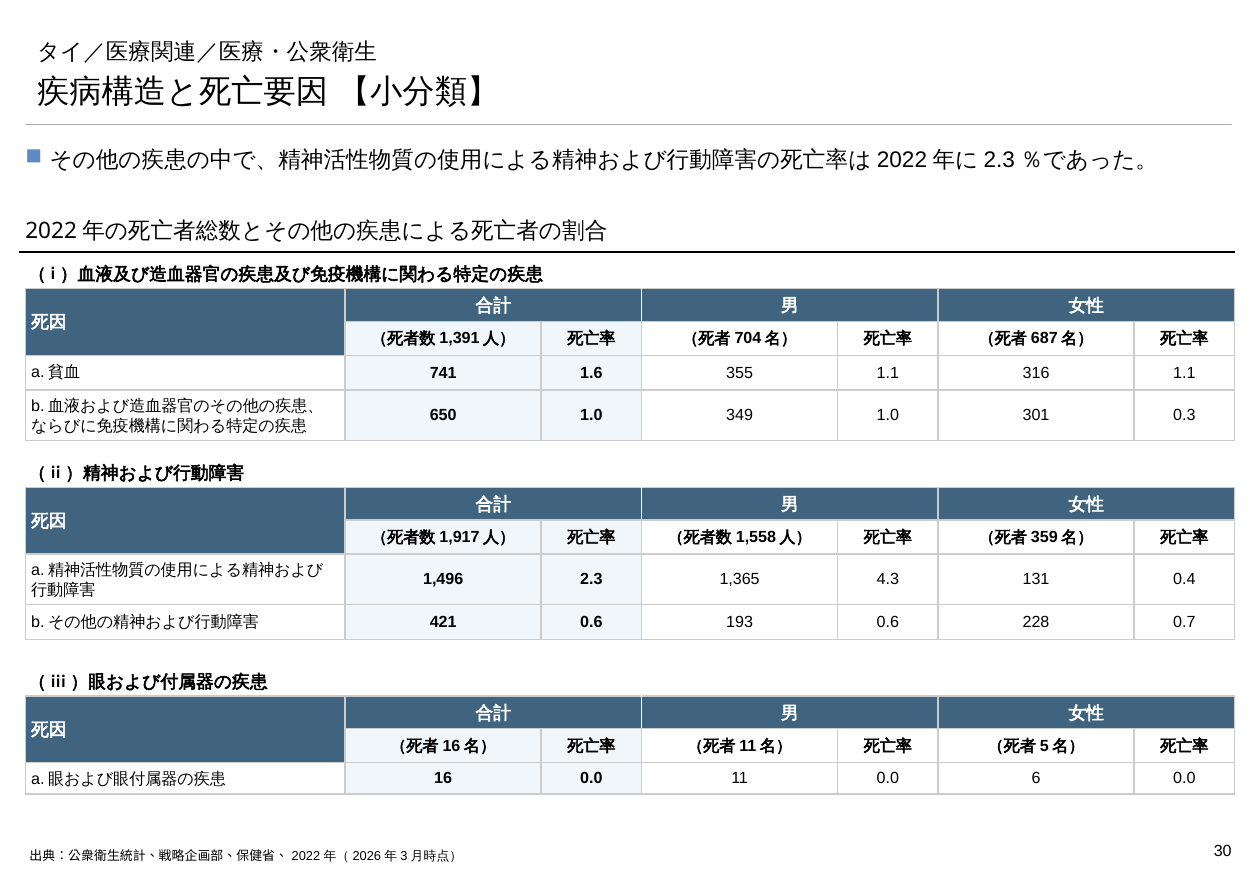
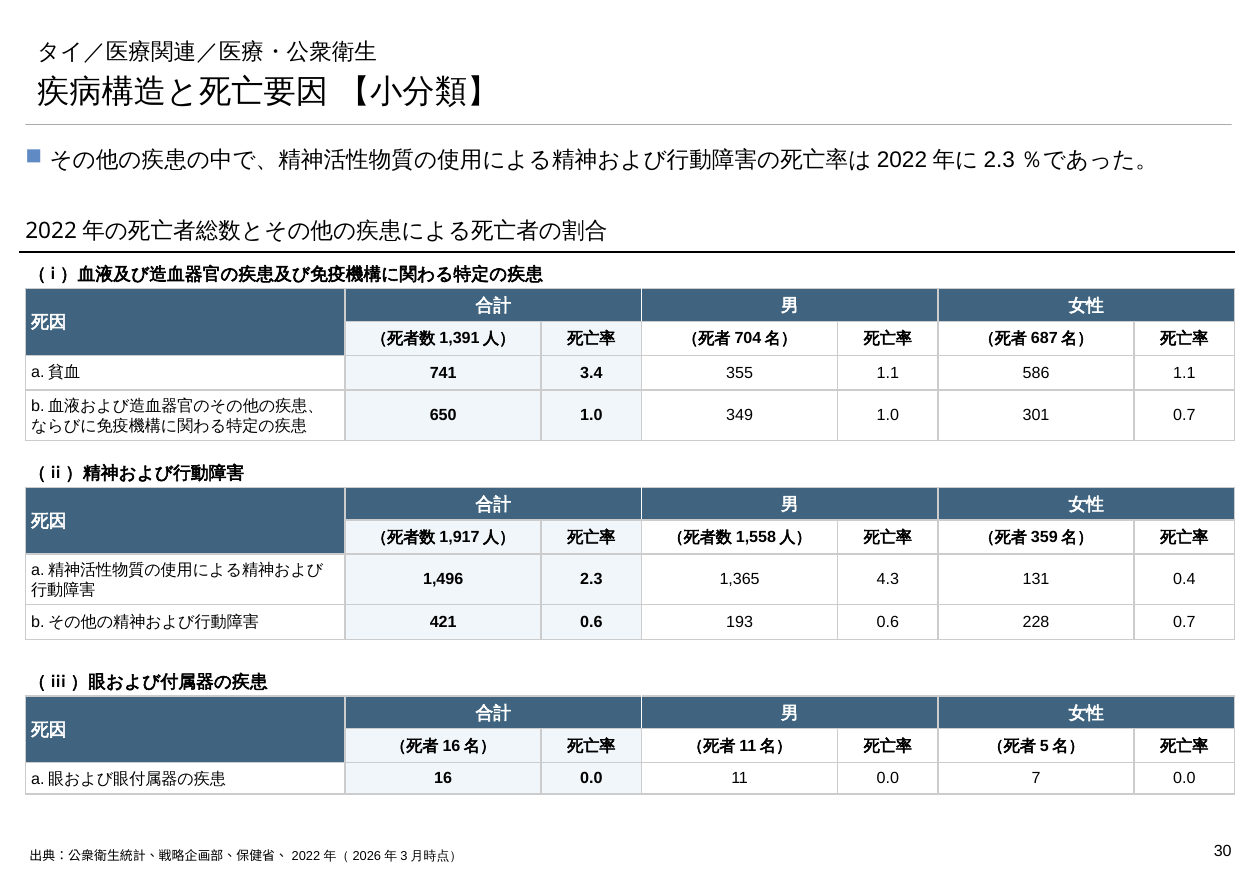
1.6: 1.6 -> 3.4
316: 316 -> 586
301 0.3: 0.3 -> 0.7
6: 6 -> 7
